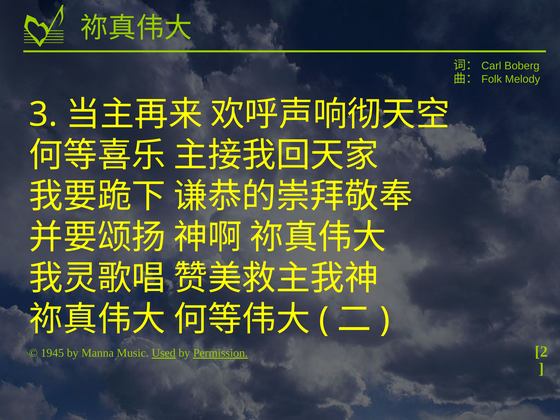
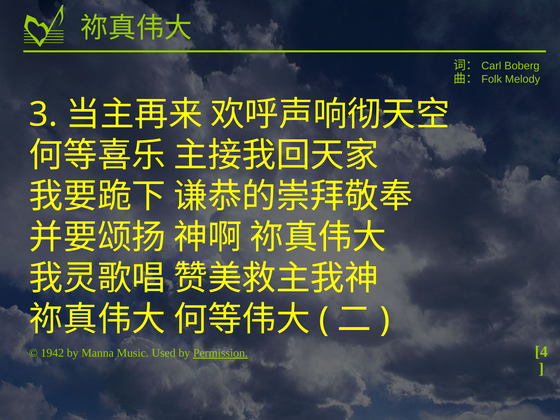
2: 2 -> 4
1945: 1945 -> 1942
Used underline: present -> none
